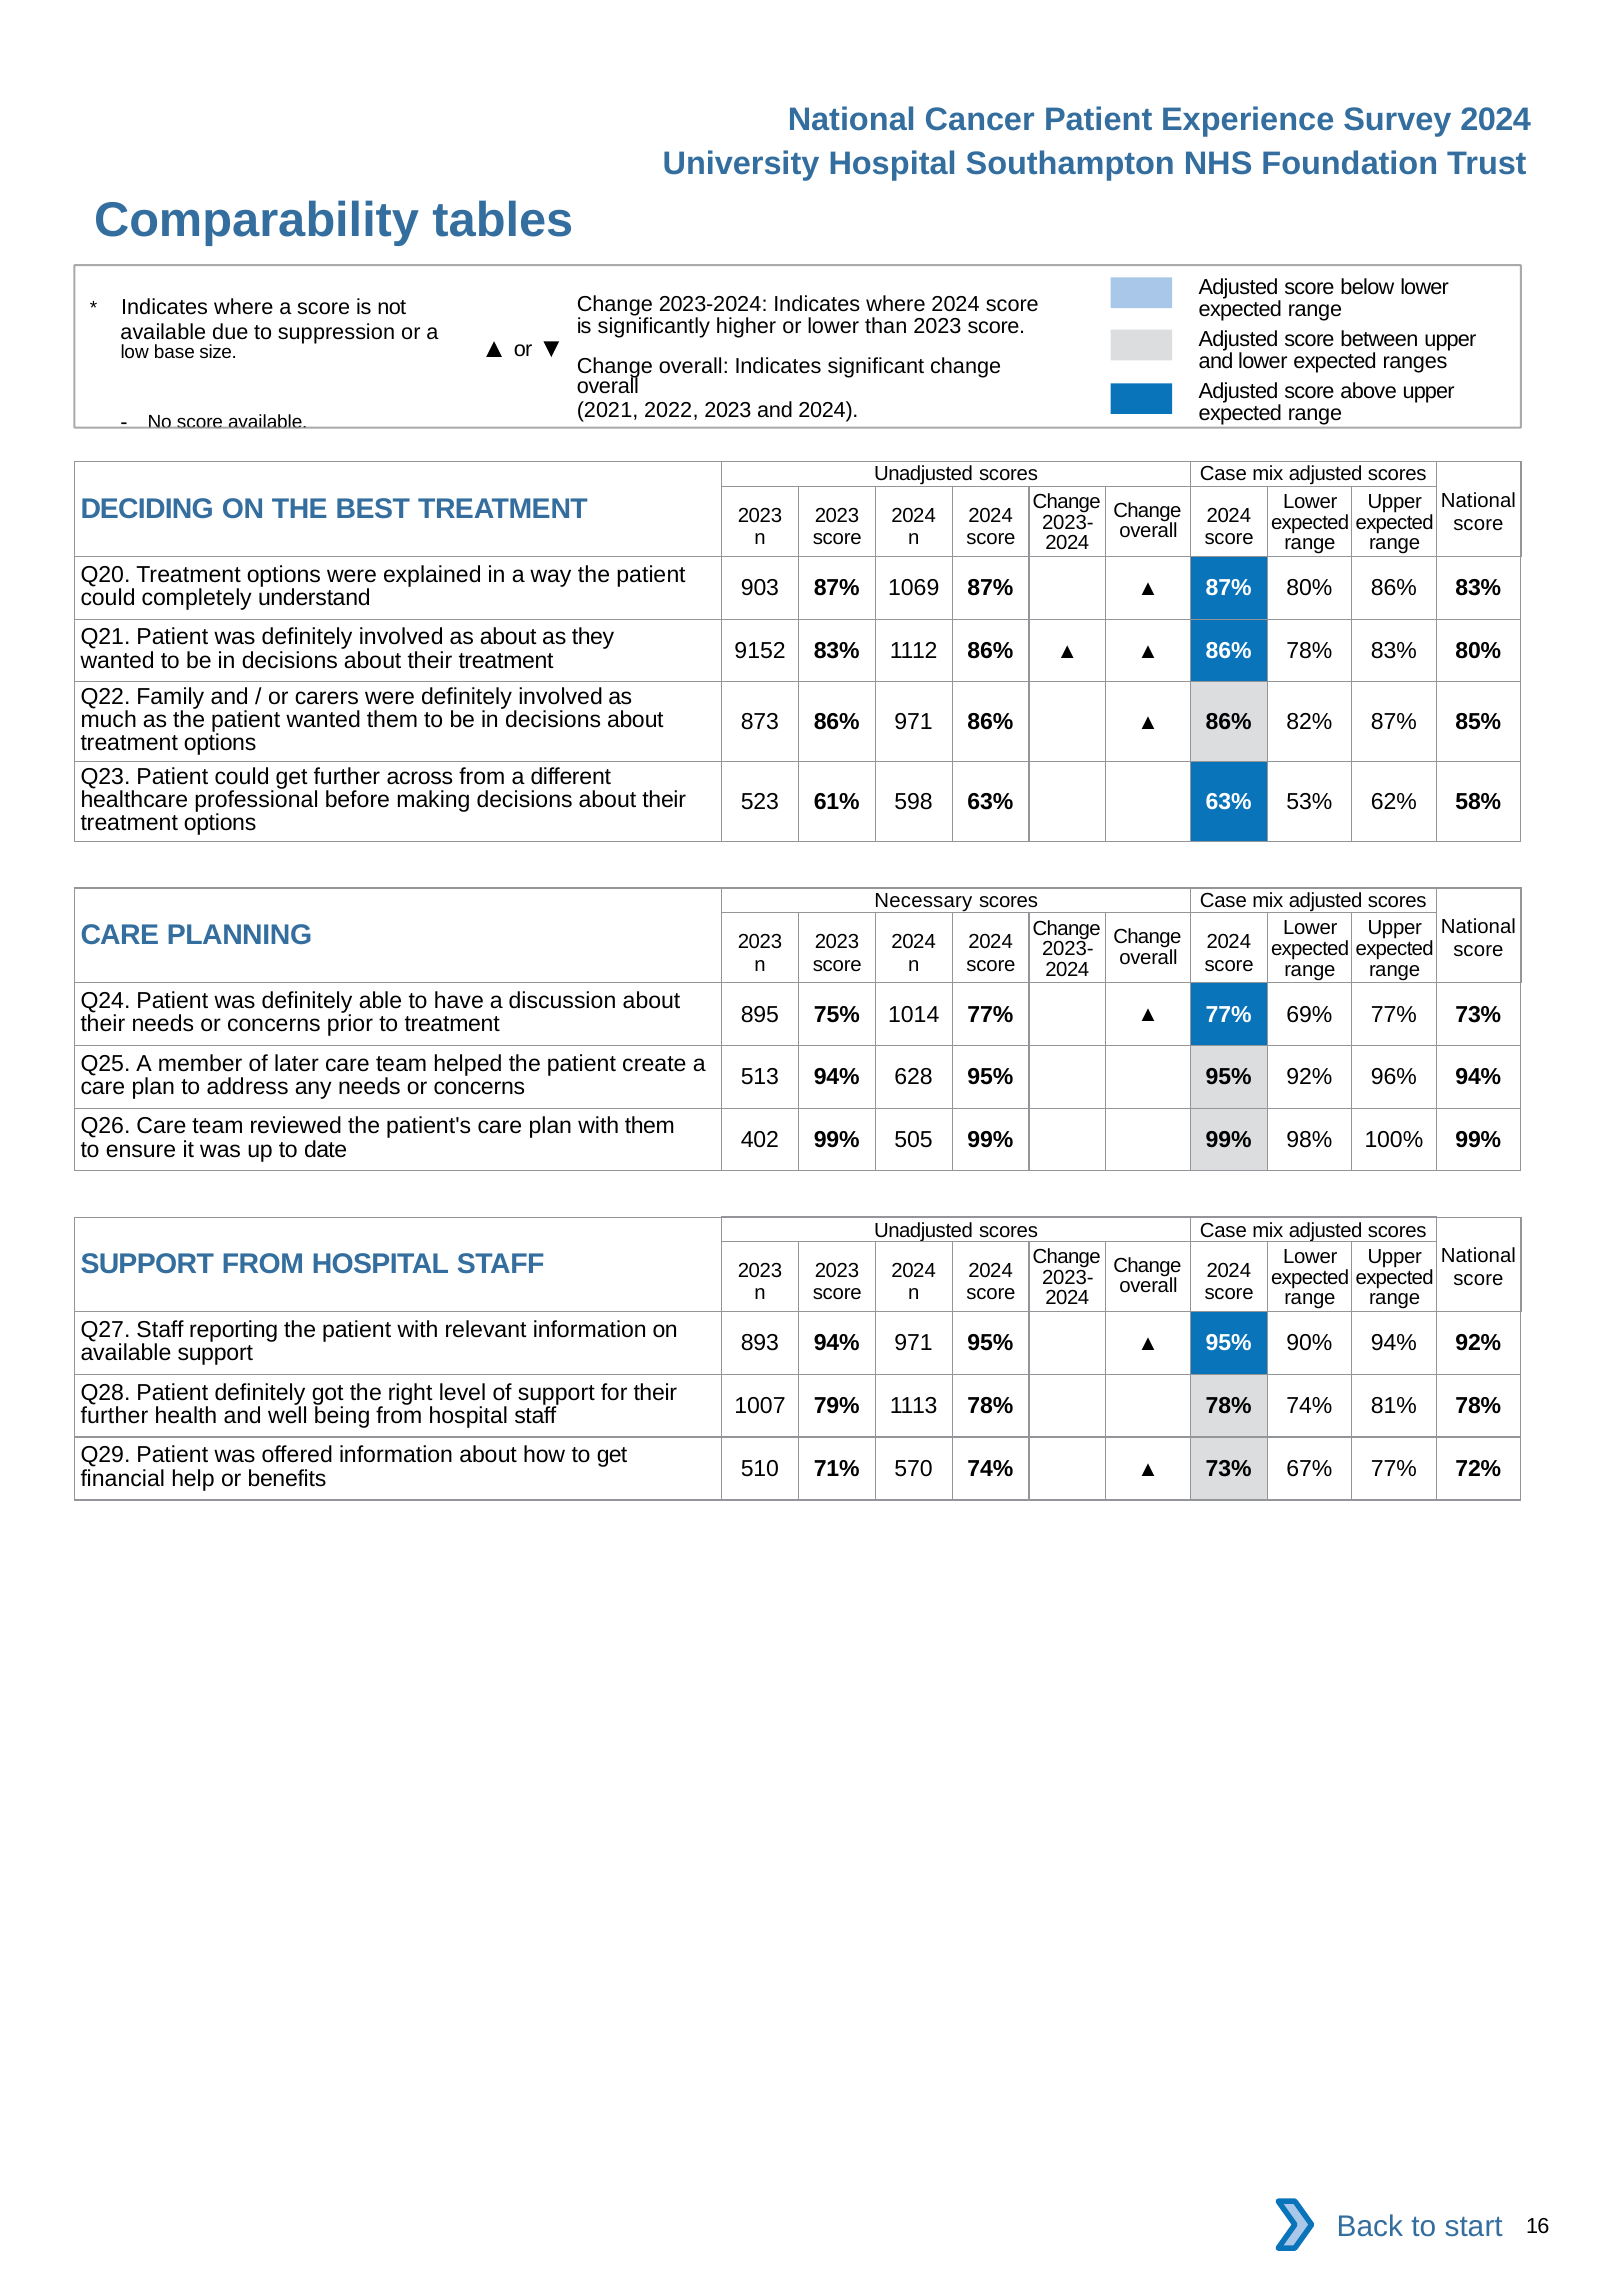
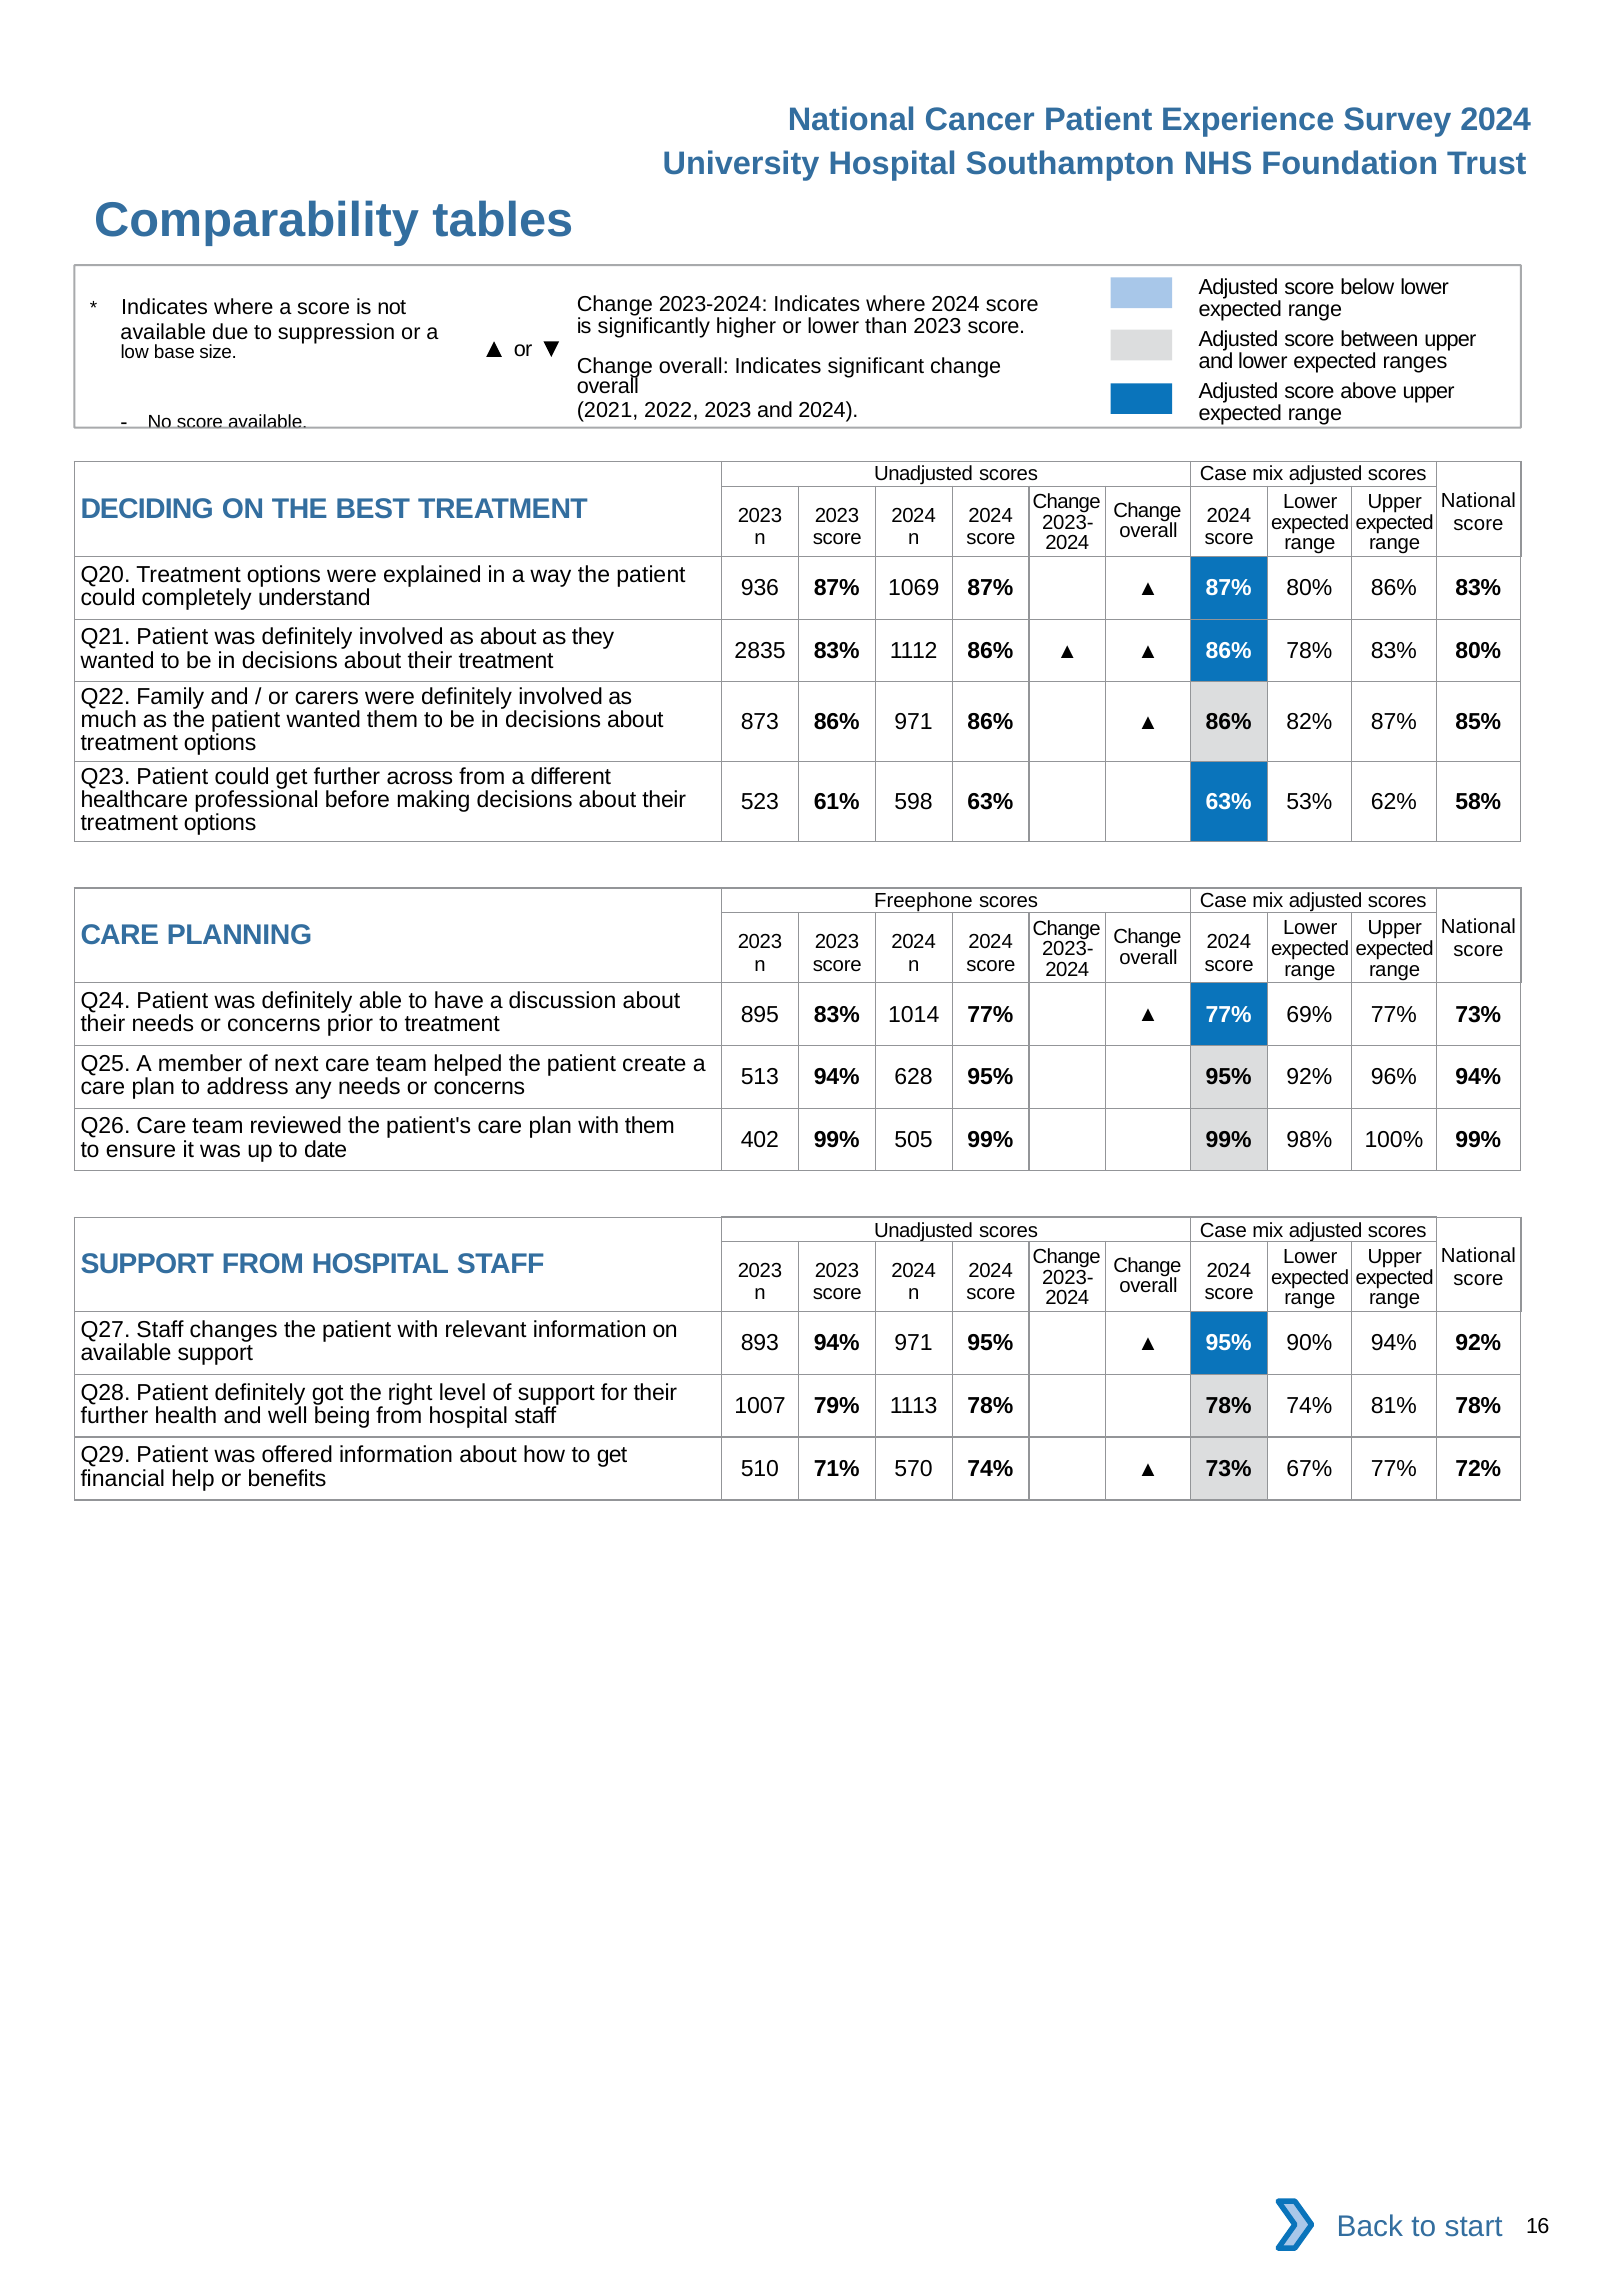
903: 903 -> 936
9152: 9152 -> 2835
Necessary: Necessary -> Freephone
895 75%: 75% -> 83%
later: later -> next
reporting: reporting -> changes
